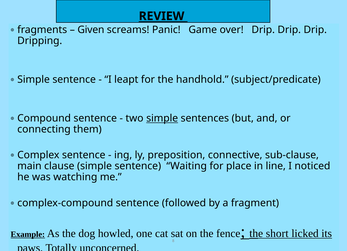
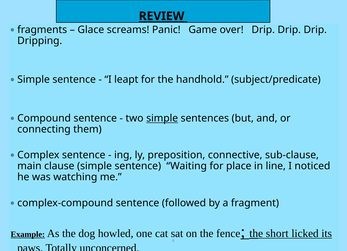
Given: Given -> Glace
